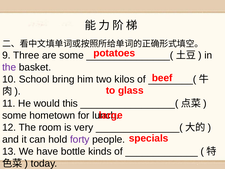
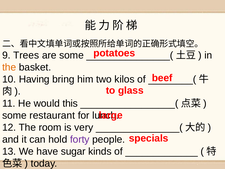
Three: Three -> Trees
the at (9, 67) colour: purple -> orange
School: School -> Having
hometown: hometown -> restaurant
bottle: bottle -> sugar
